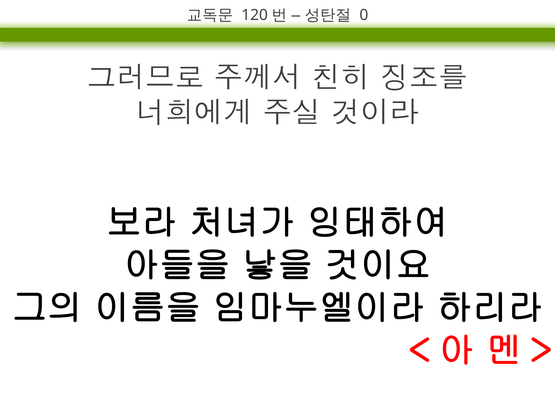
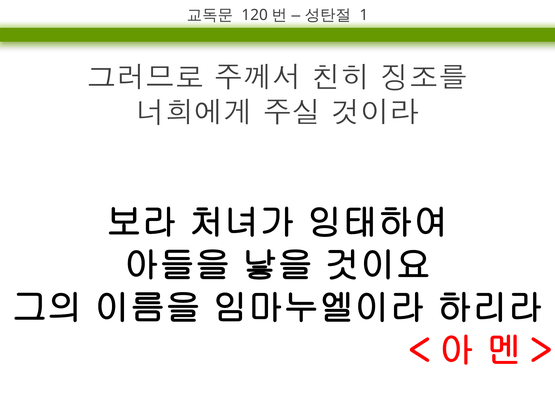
0: 0 -> 1
